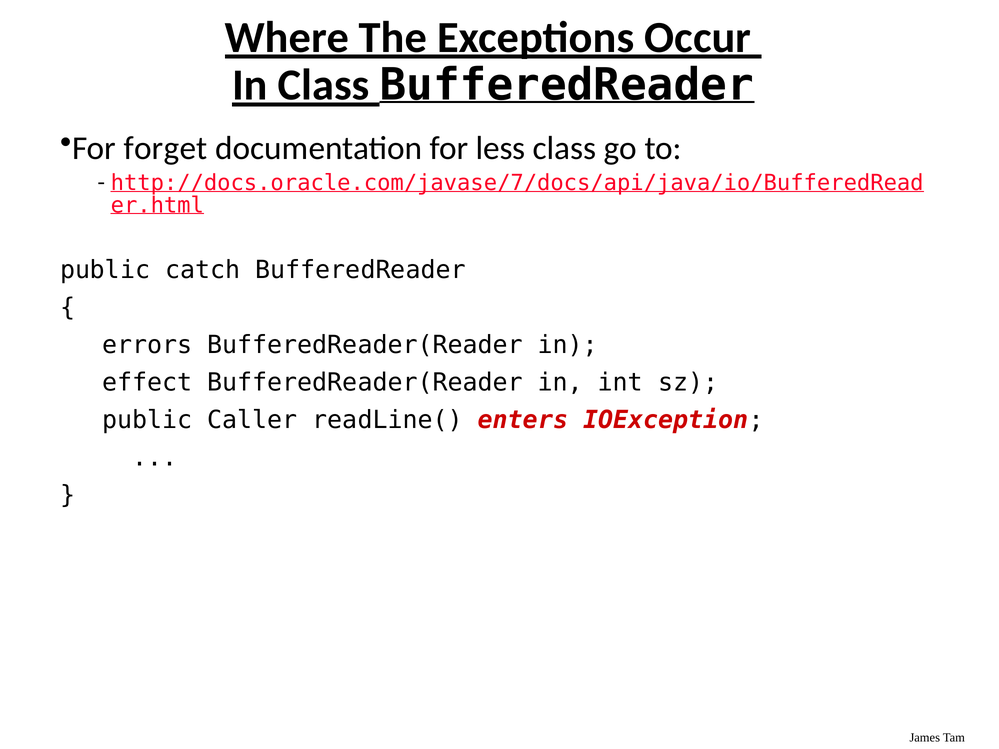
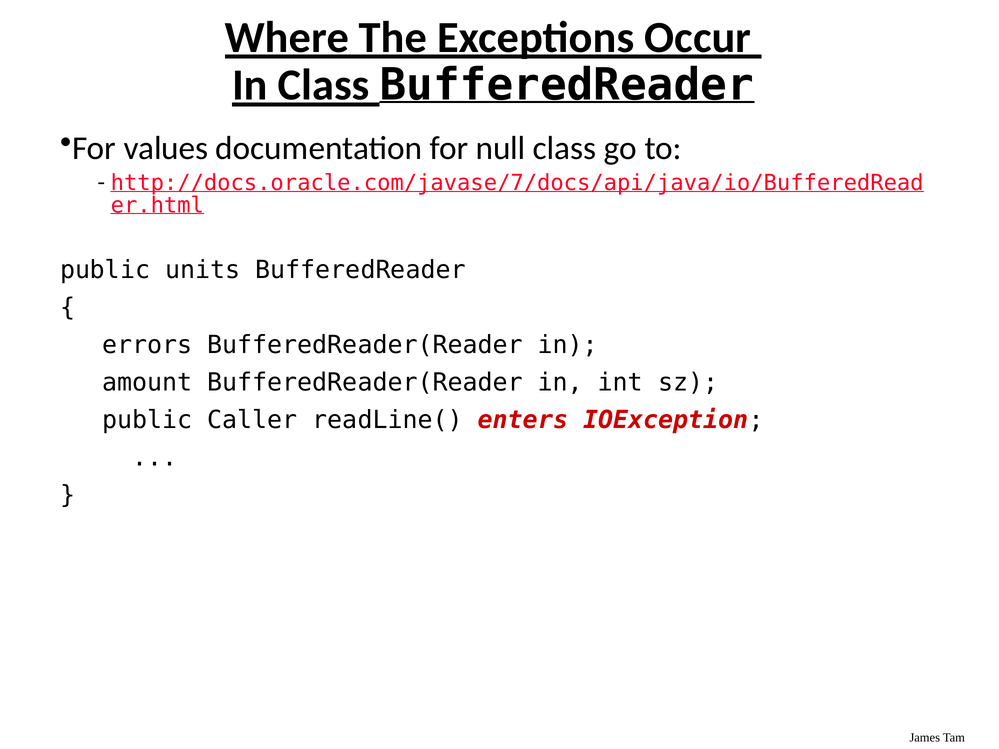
forget: forget -> values
less: less -> null
catch: catch -> units
effect: effect -> amount
